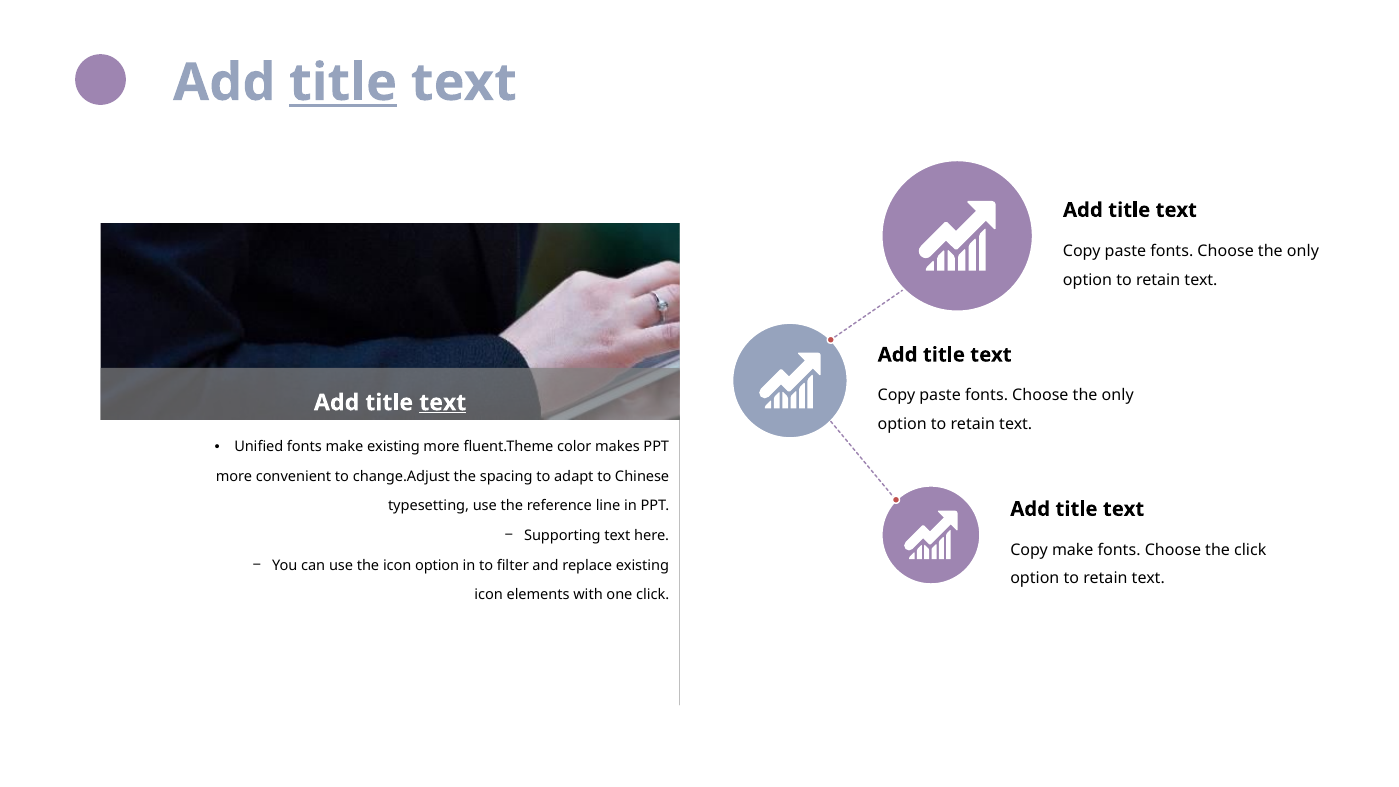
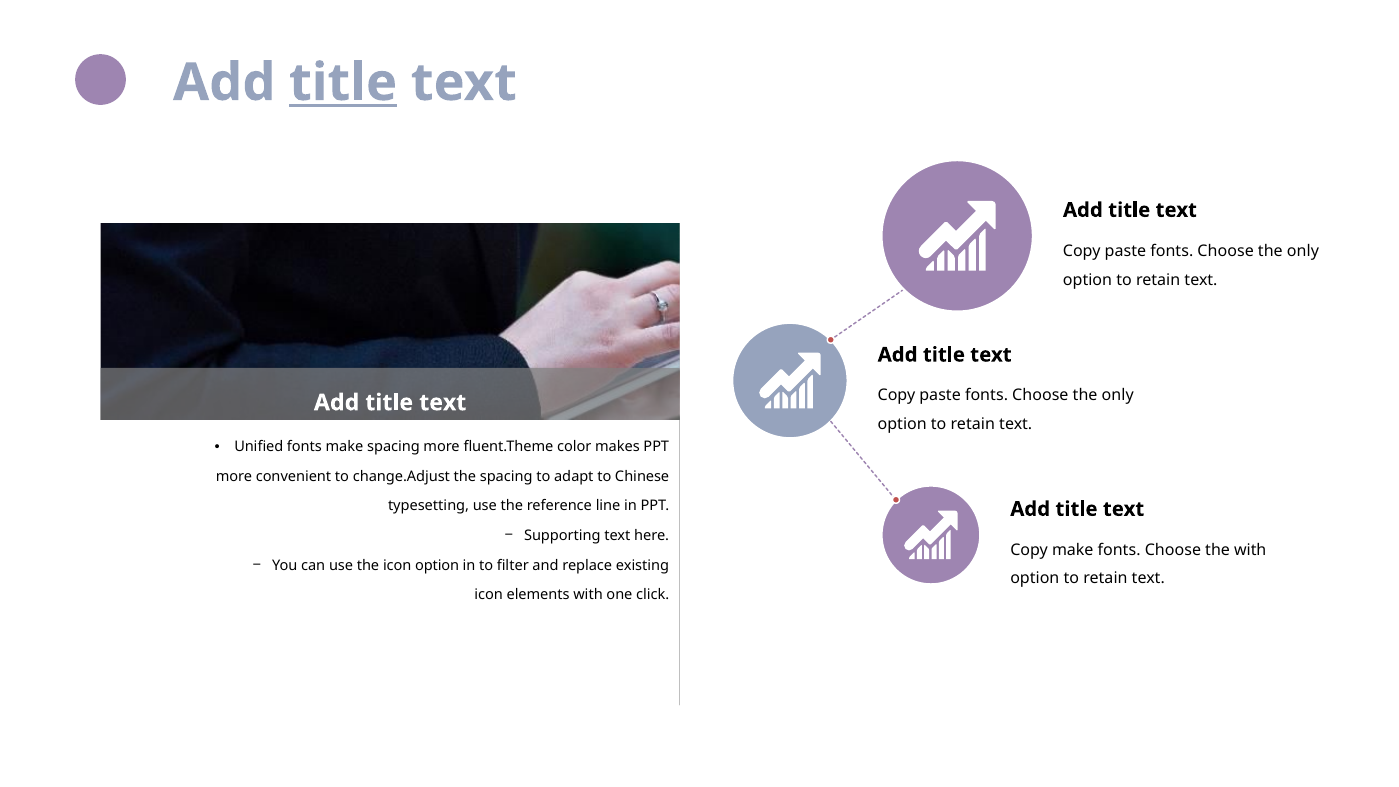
text at (443, 403) underline: present -> none
make existing: existing -> spacing
the click: click -> with
